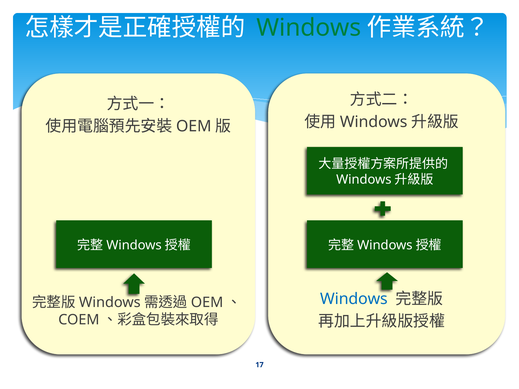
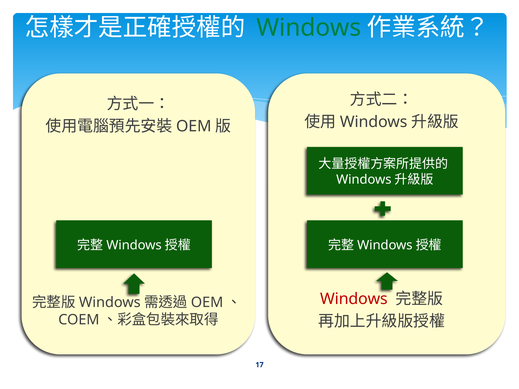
Windows at (354, 299) colour: blue -> red
